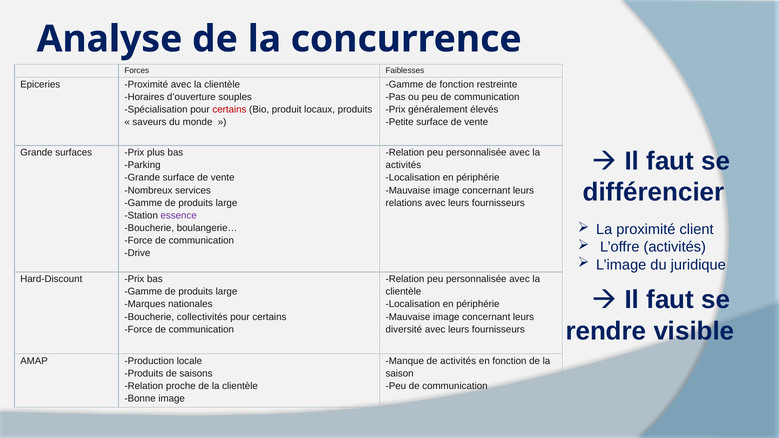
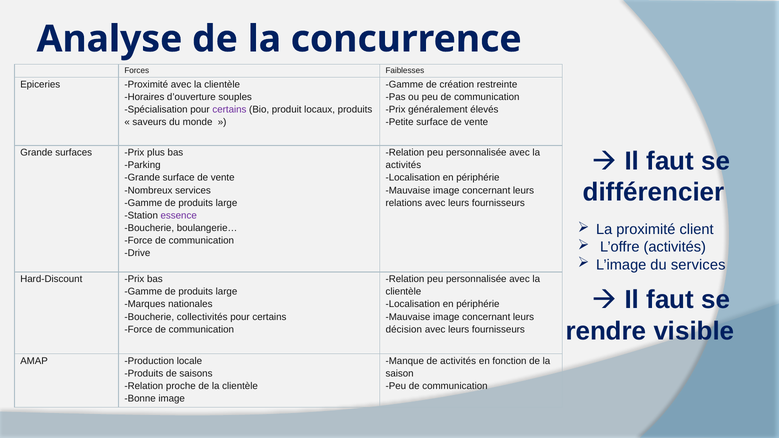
de fonction: fonction -> création
certains at (229, 110) colour: red -> purple
du juridique: juridique -> services
diversité: diversité -> décision
